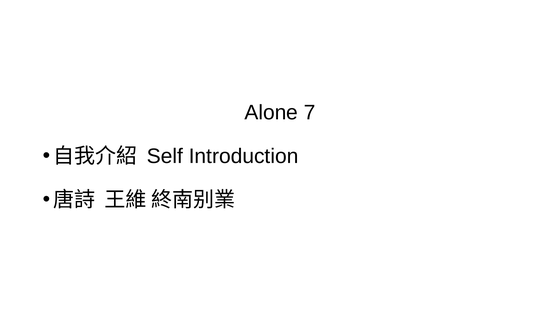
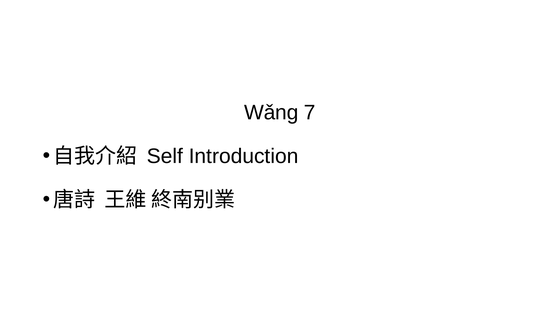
Alone: Alone -> Wǎng
